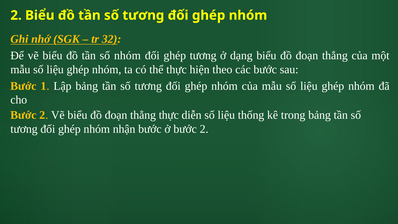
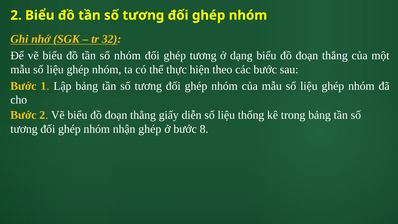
thẳng thực: thực -> giấy
nhận bước: bước -> ghép
ở bước 2: 2 -> 8
